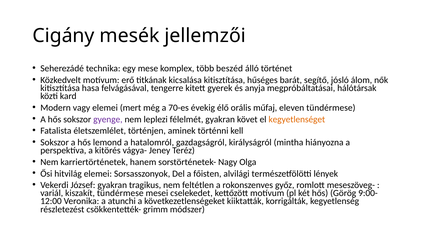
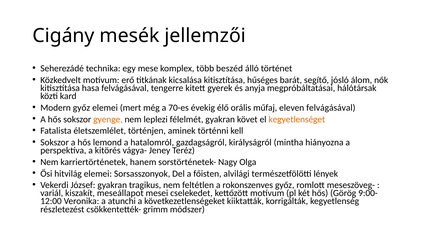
Modern vagy: vagy -> győz
eleven tündérmese: tündérmese -> felvágásával
gyenge colour: purple -> orange
kiszakít tündérmese: tündérmese -> meseállapot
